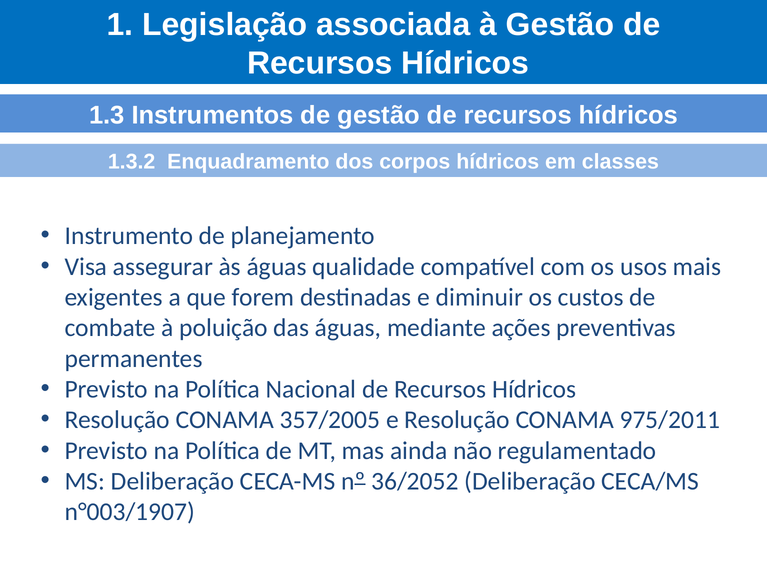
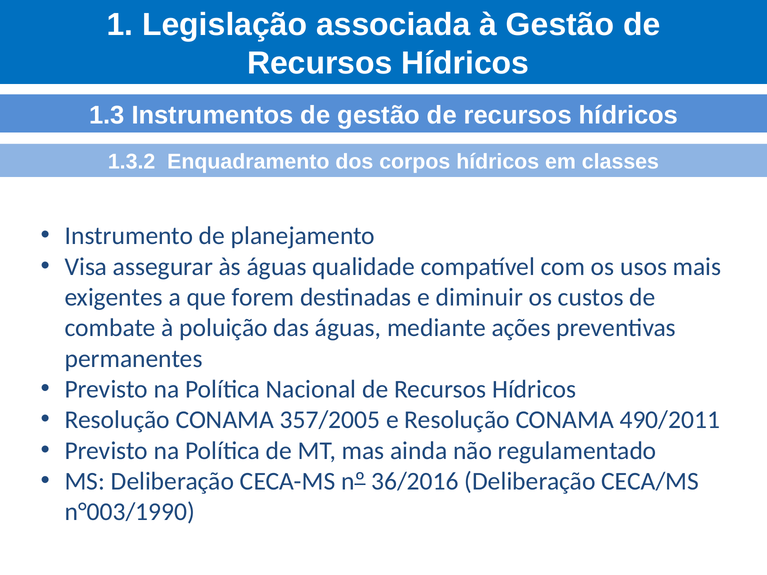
975/2011: 975/2011 -> 490/2011
36/2052: 36/2052 -> 36/2016
n°003/1907: n°003/1907 -> n°003/1990
